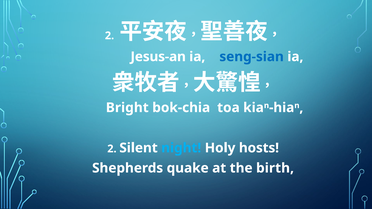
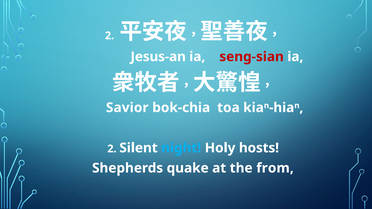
seng-sian colour: blue -> red
Bright: Bright -> Savior
birth: birth -> from
